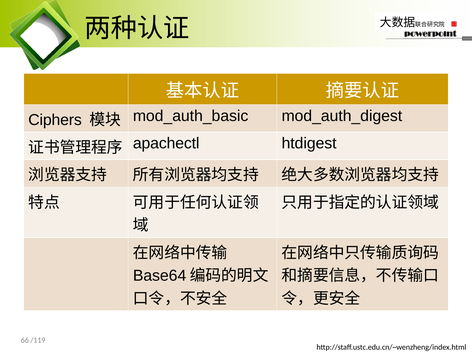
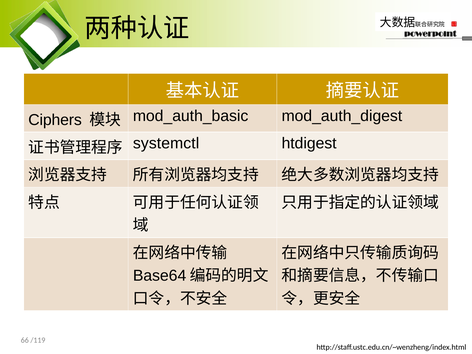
apachectl: apachectl -> systemctl
